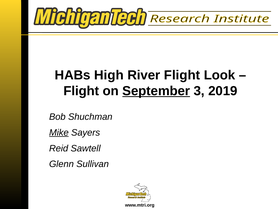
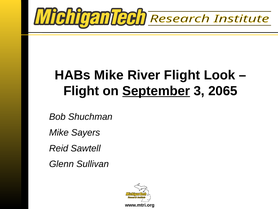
HABs High: High -> Mike
2019: 2019 -> 2065
Mike at (59, 132) underline: present -> none
